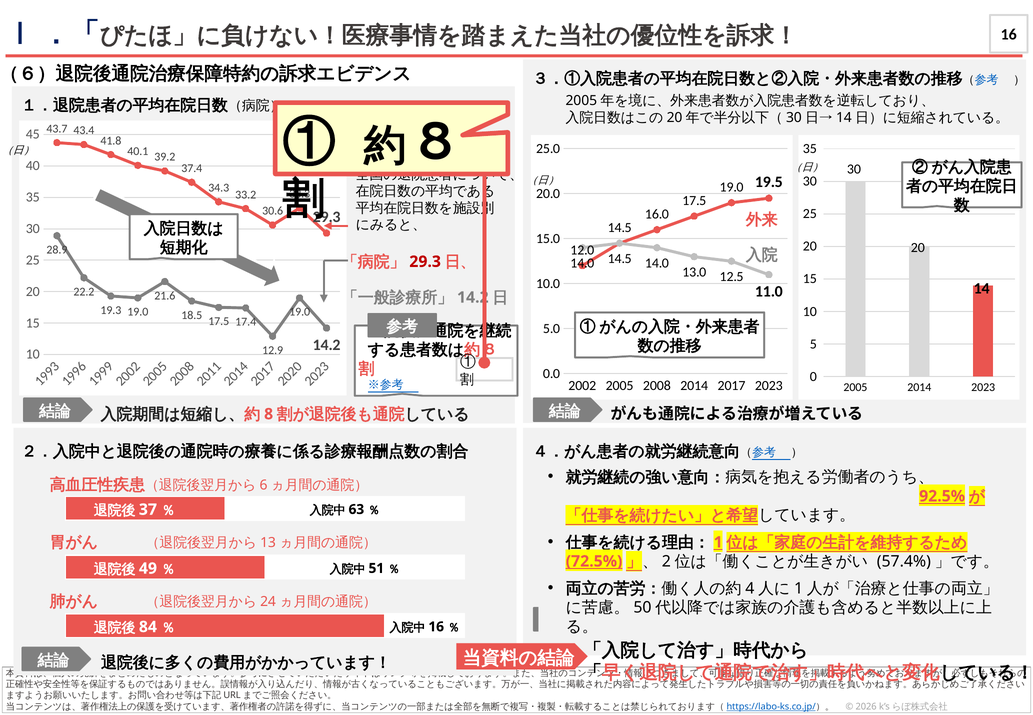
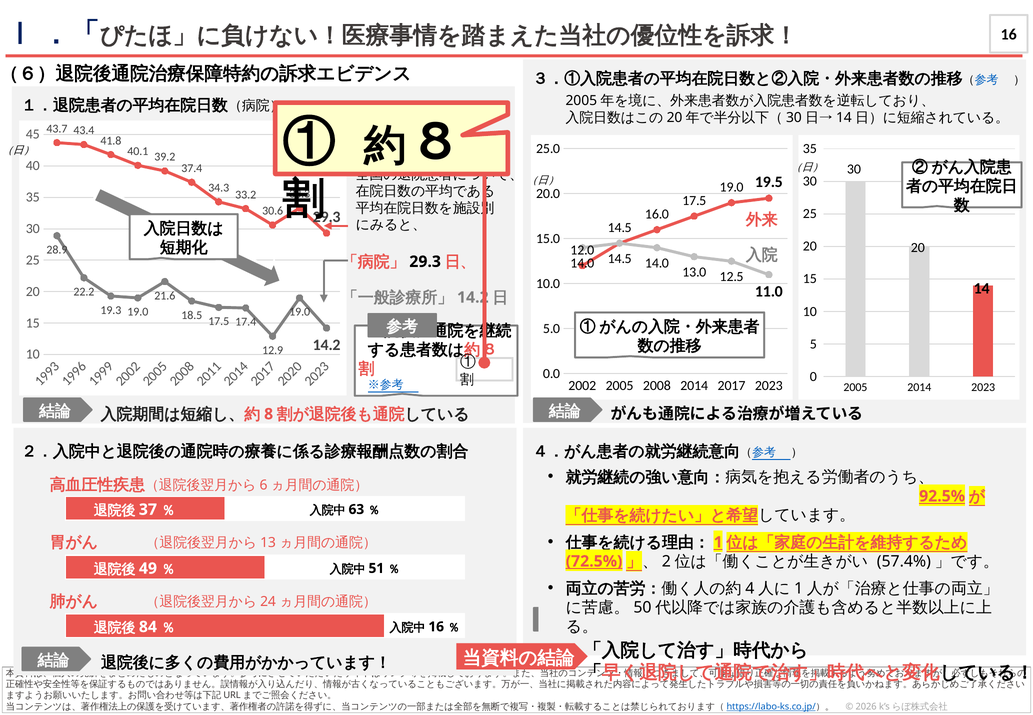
29.3 at (425, 262) colour: red -> black
